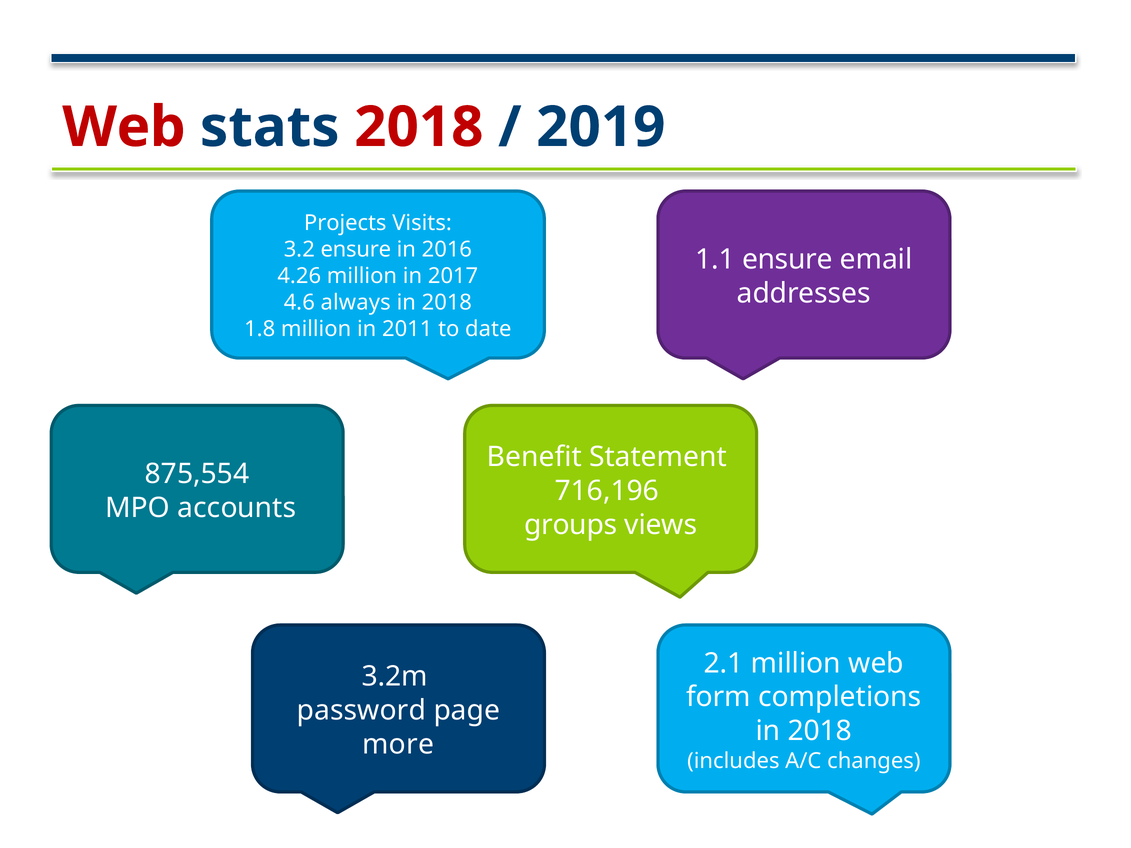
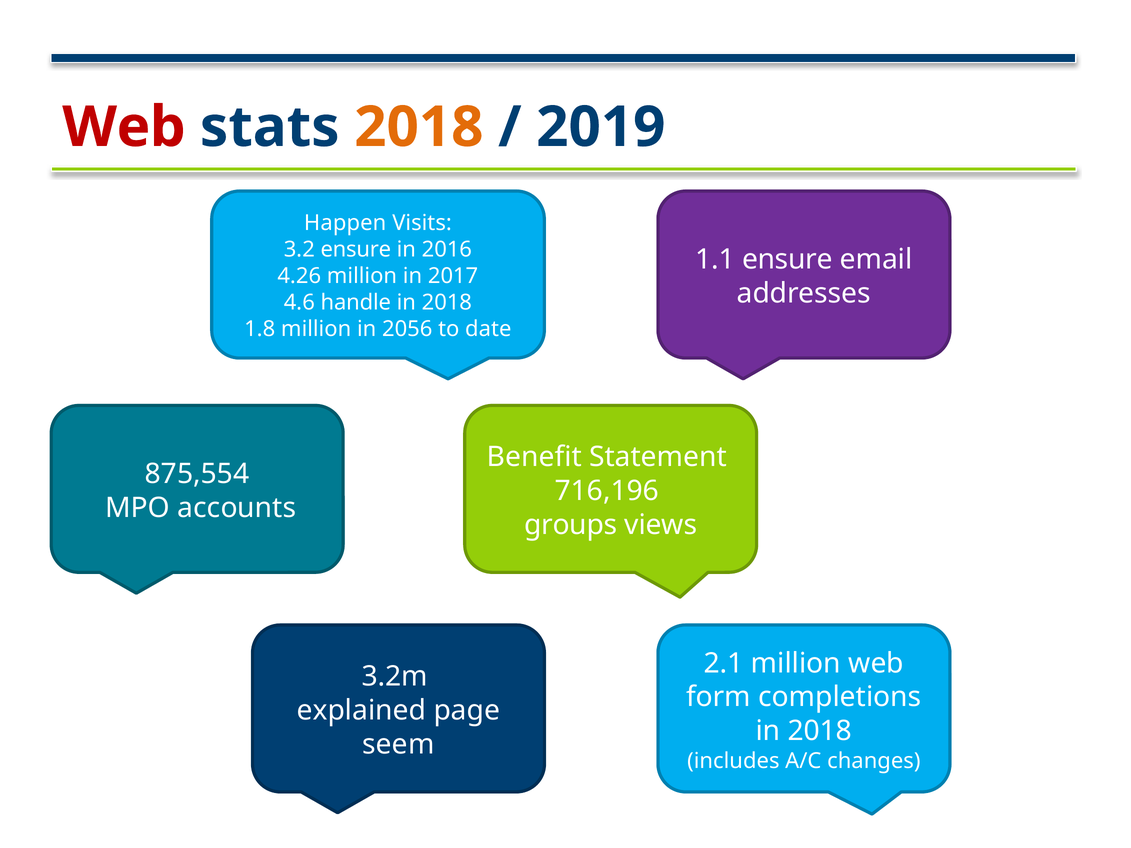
2018 at (419, 127) colour: red -> orange
Projects: Projects -> Happen
always: always -> handle
2011: 2011 -> 2056
password: password -> explained
more: more -> seem
